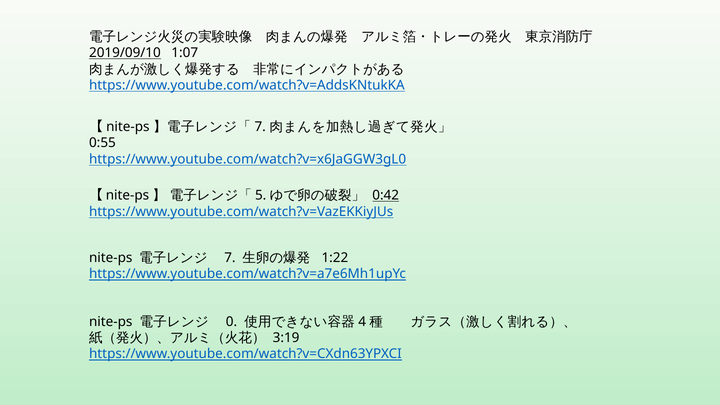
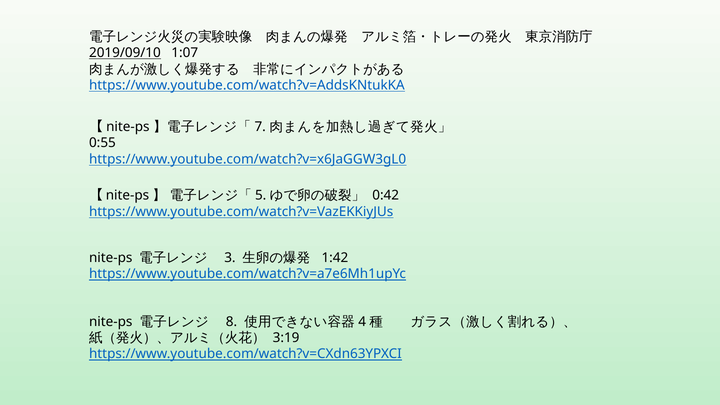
0:42 underline: present -> none
7 at (230, 258): 7 -> 3
1:22: 1:22 -> 1:42
0: 0 -> 8
